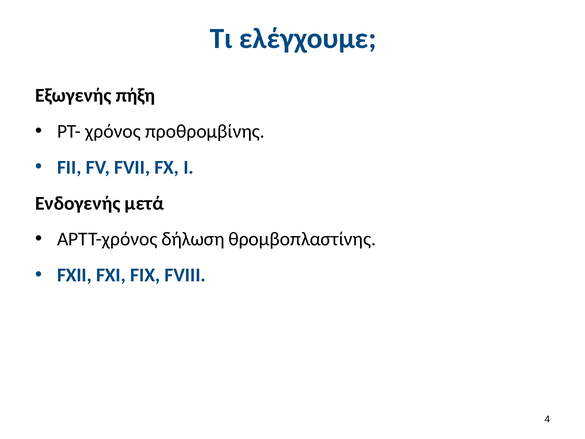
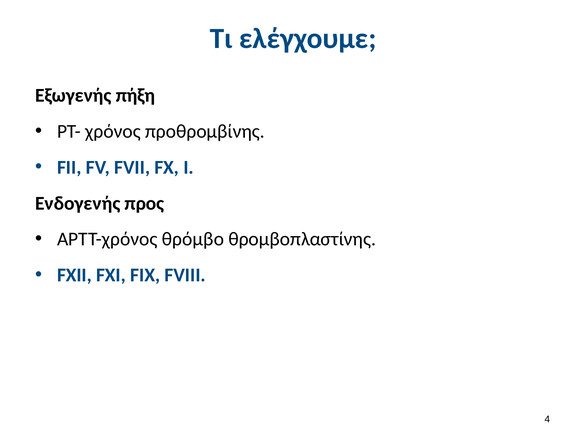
μετά: μετά -> προς
δήλωση: δήλωση -> θρόμβο
